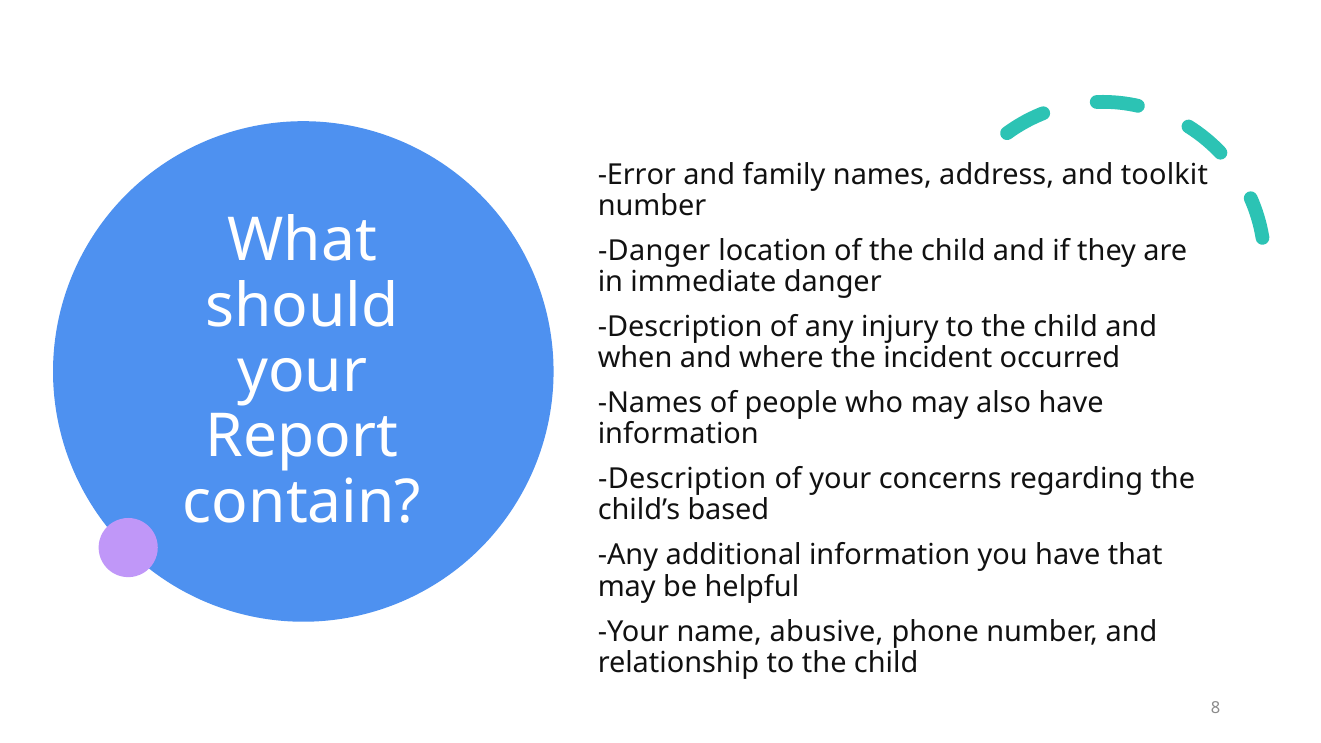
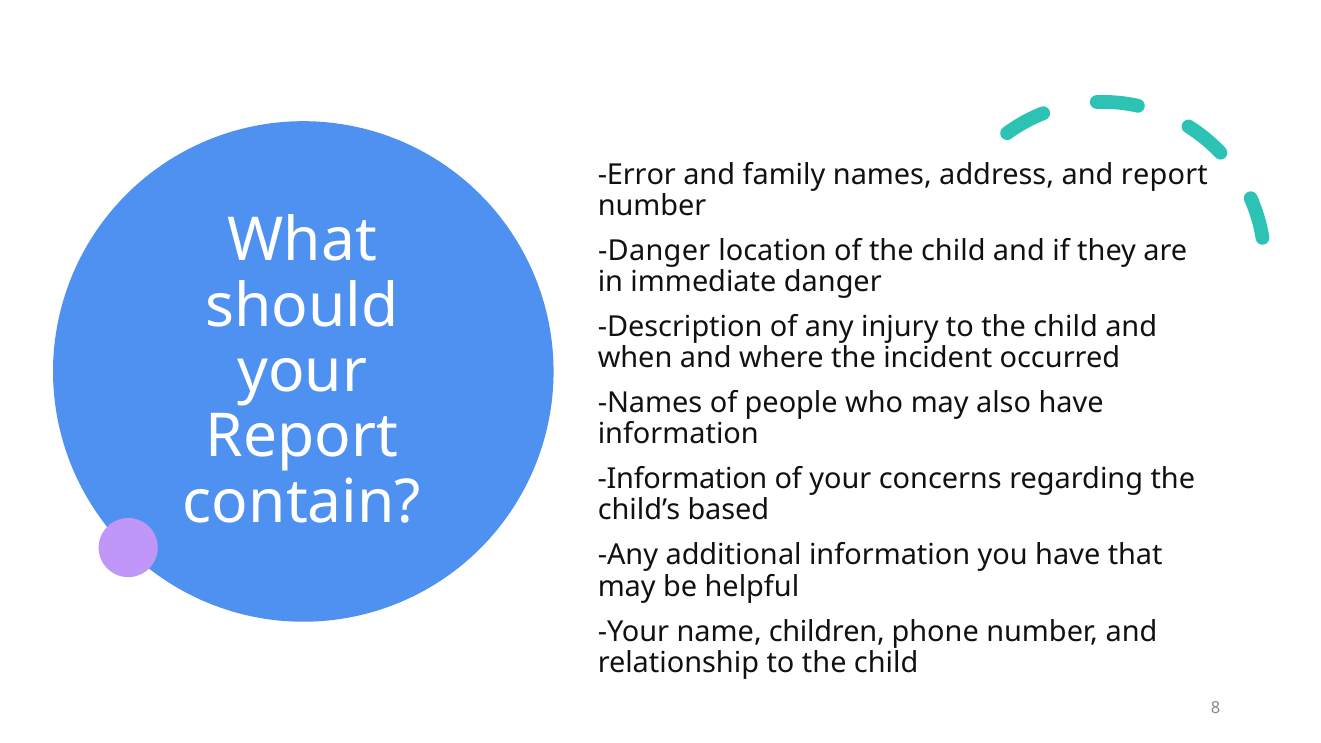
and toolkit: toolkit -> report
Description at (682, 479): Description -> Information
abusive: abusive -> children
